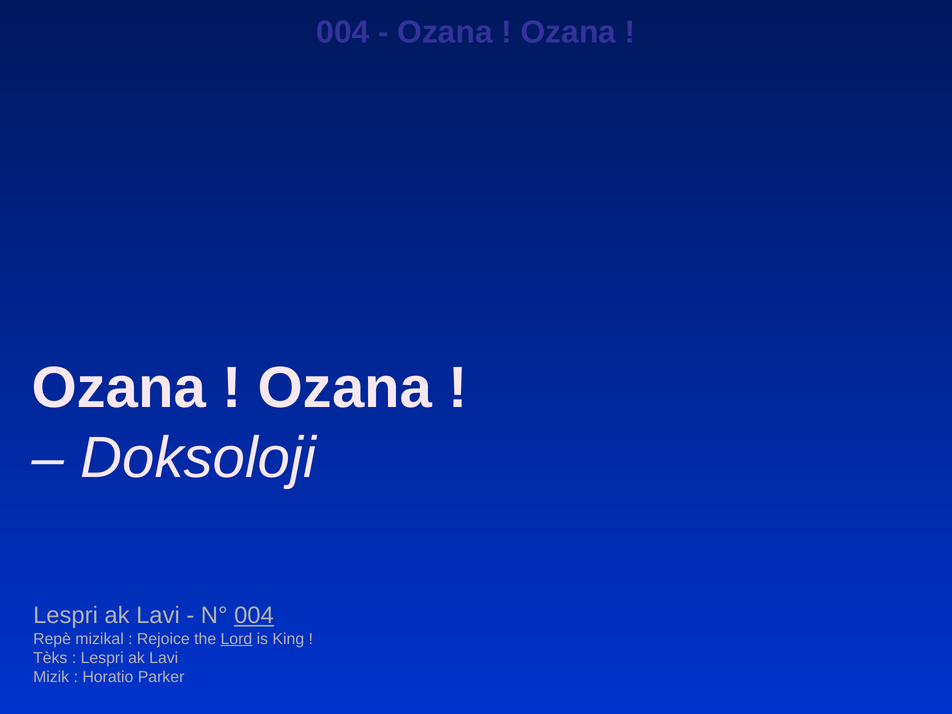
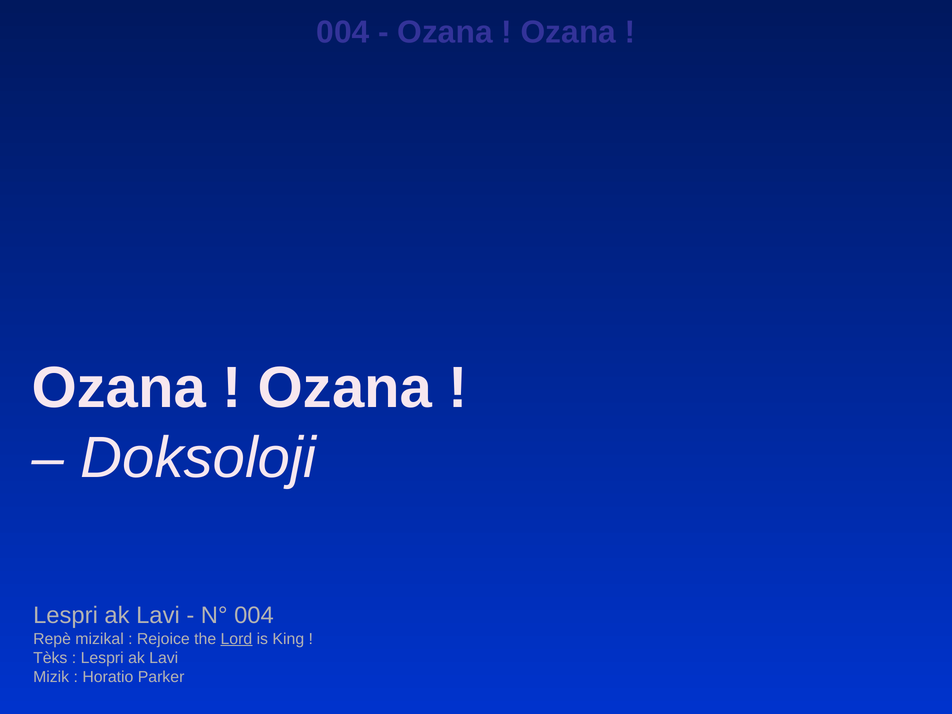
004 at (254, 616) underline: present -> none
